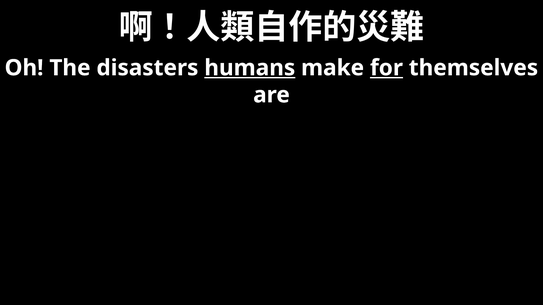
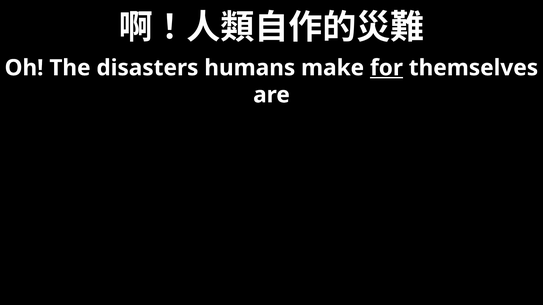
humans underline: present -> none
